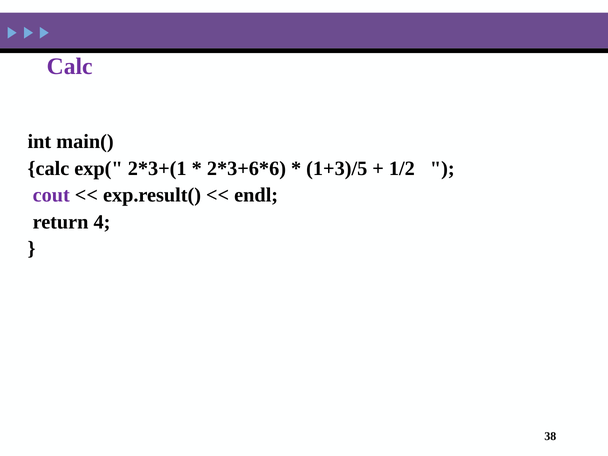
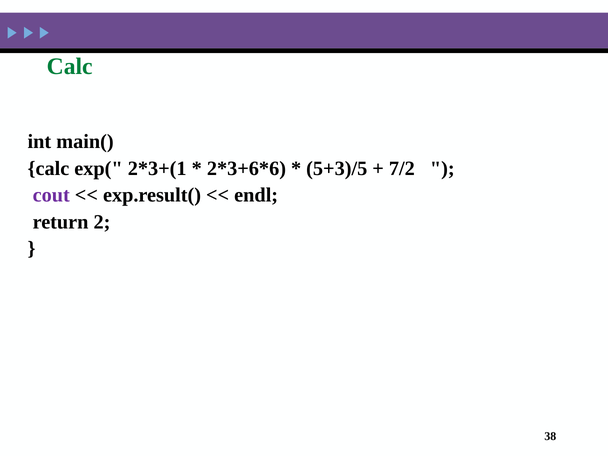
Calc at (70, 67) colour: purple -> green
1+3)/5: 1+3)/5 -> 5+3)/5
1/2: 1/2 -> 7/2
4: 4 -> 2
